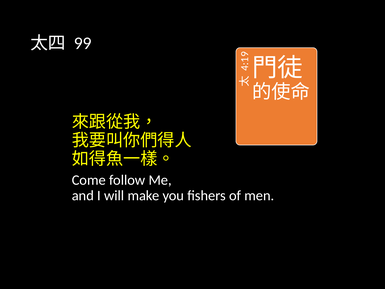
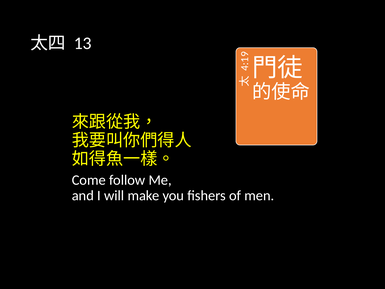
99: 99 -> 13
